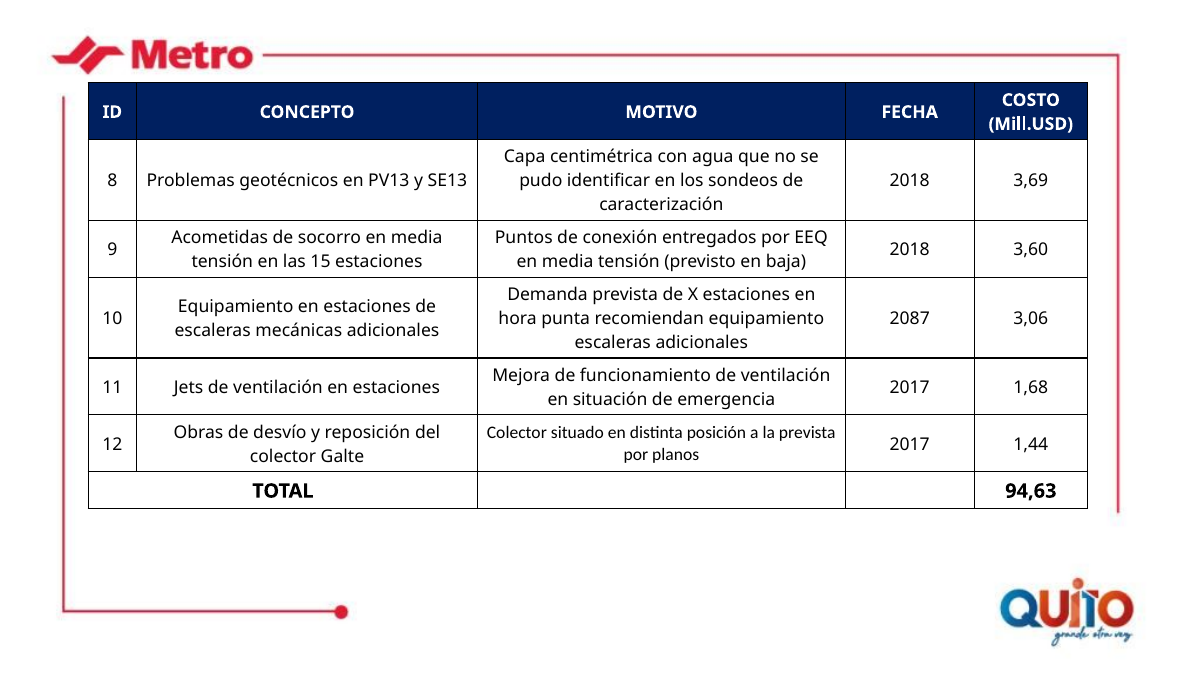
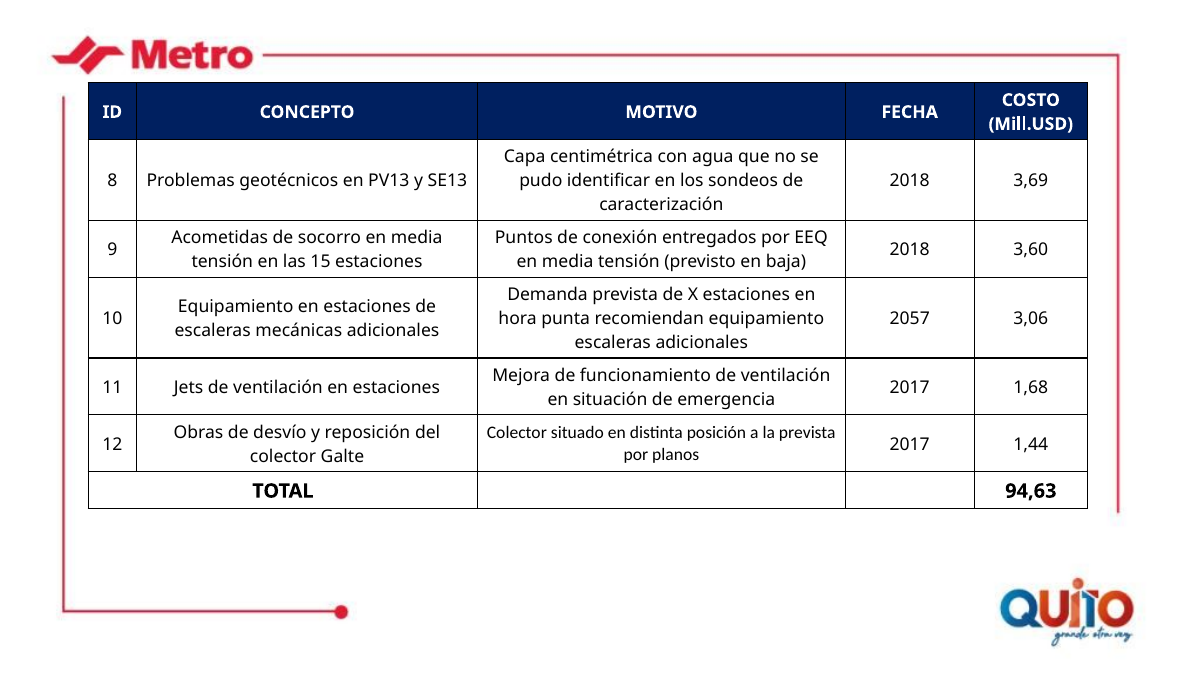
2087: 2087 -> 2057
